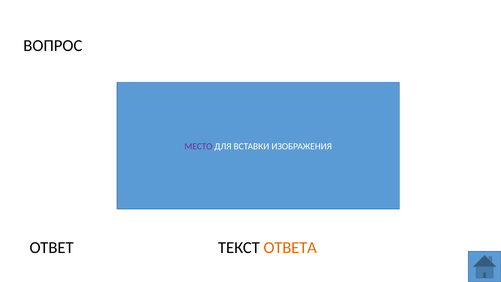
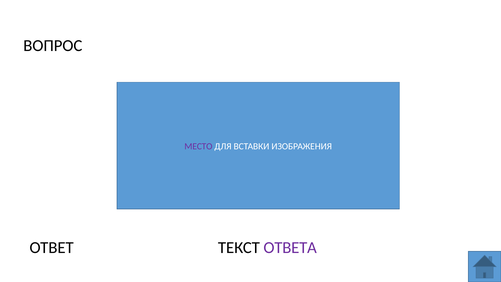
ОТВЕТА colour: orange -> purple
